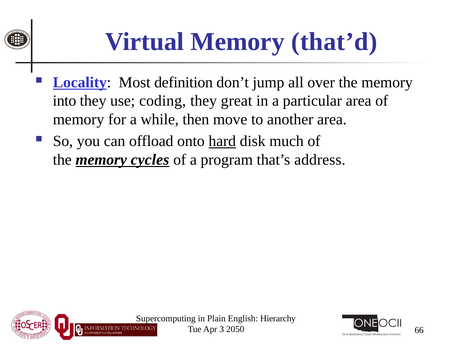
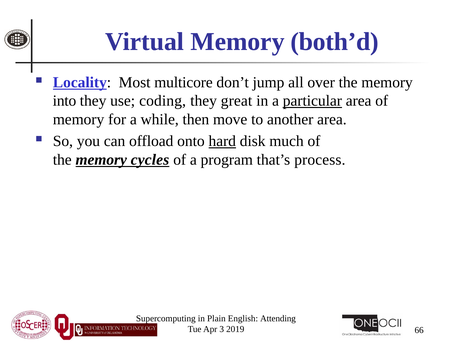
that’d: that’d -> both’d
definition: definition -> multicore
particular underline: none -> present
address: address -> process
Hierarchy: Hierarchy -> Attending
2050: 2050 -> 2019
